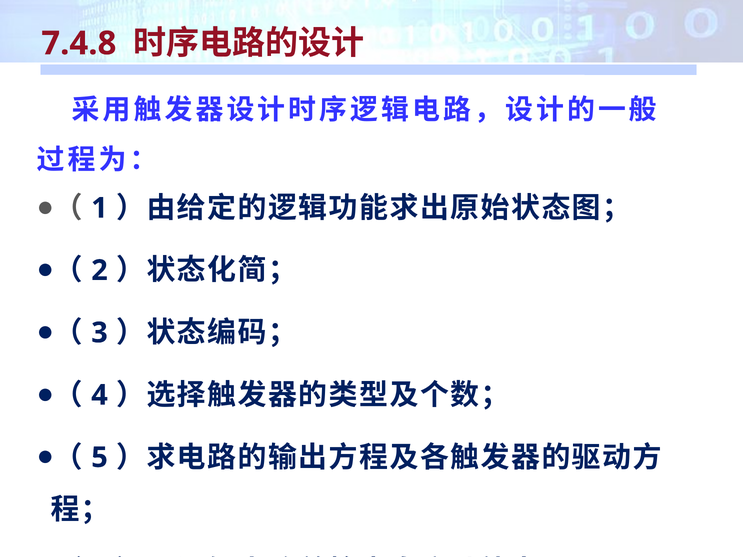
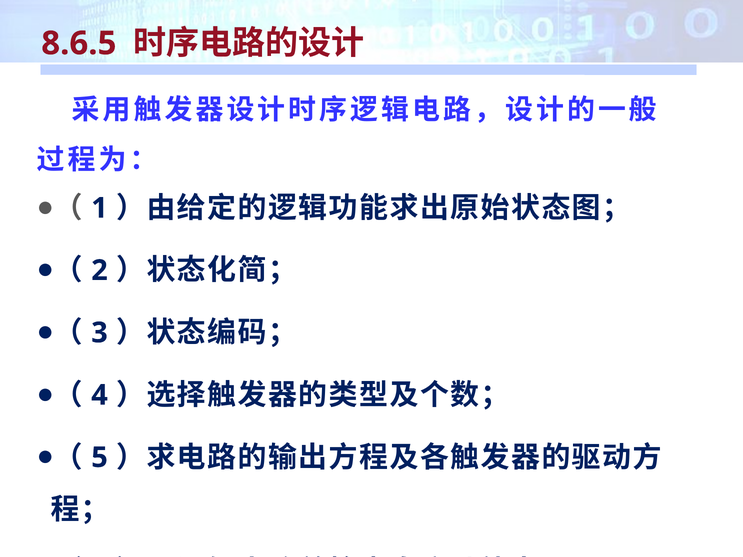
7.4.8: 7.4.8 -> 8.6.5
